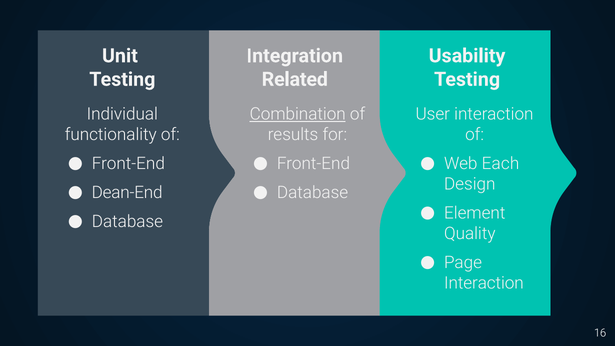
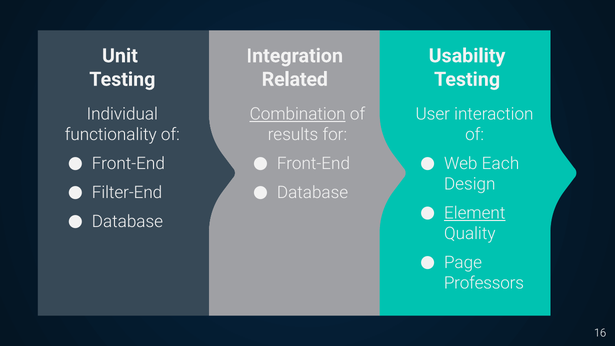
Dean-End: Dean-End -> Filter-End
Element underline: none -> present
Interaction at (484, 283): Interaction -> Professors
